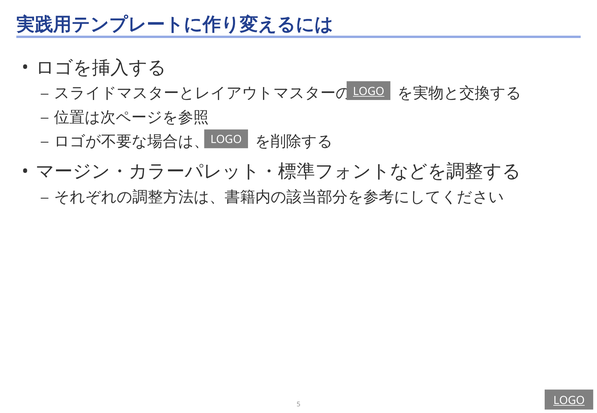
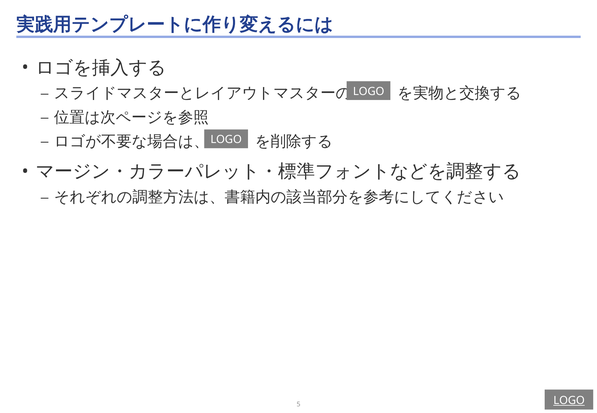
LOGO at (369, 91) underline: present -> none
